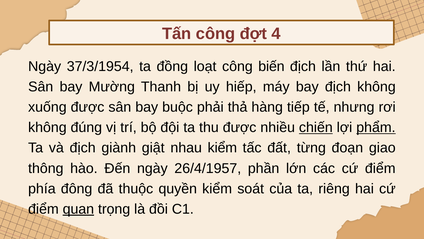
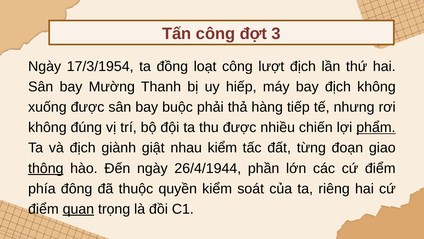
4: 4 -> 3
37/3/1954: 37/3/1954 -> 17/3/1954
biến: biến -> lượt
chiến underline: present -> none
thông underline: none -> present
26/4/1957: 26/4/1957 -> 26/4/1944
